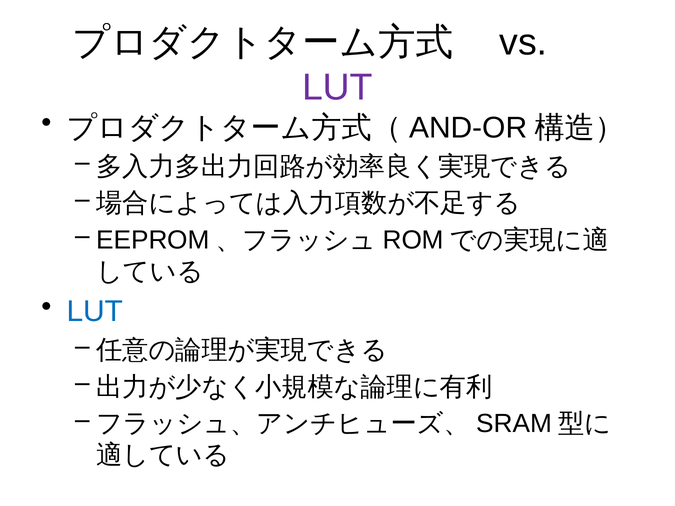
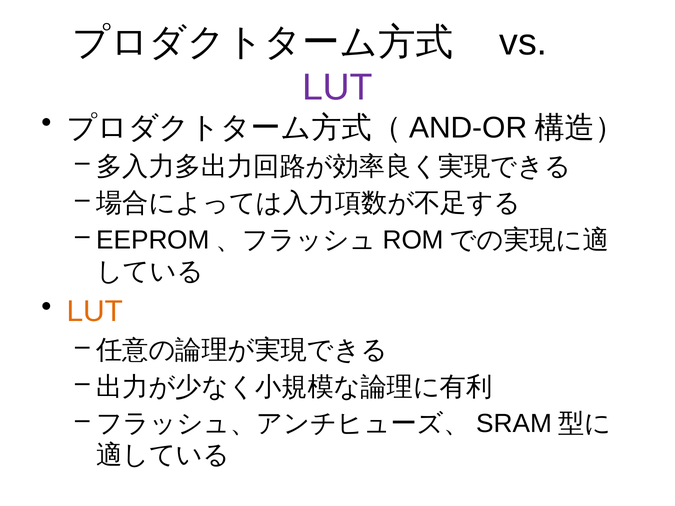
LUT at (95, 312) colour: blue -> orange
